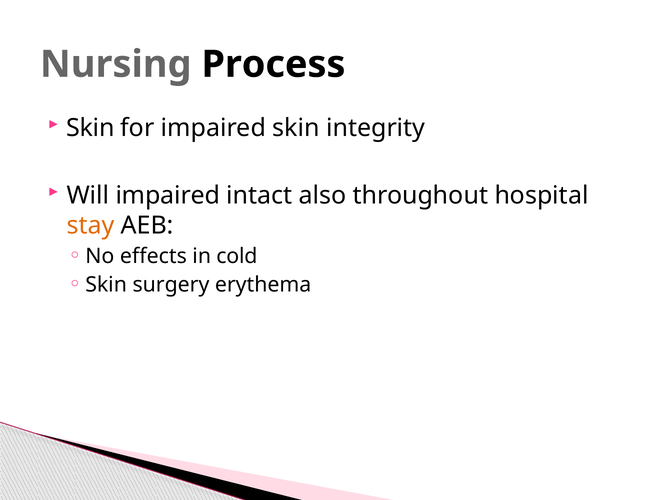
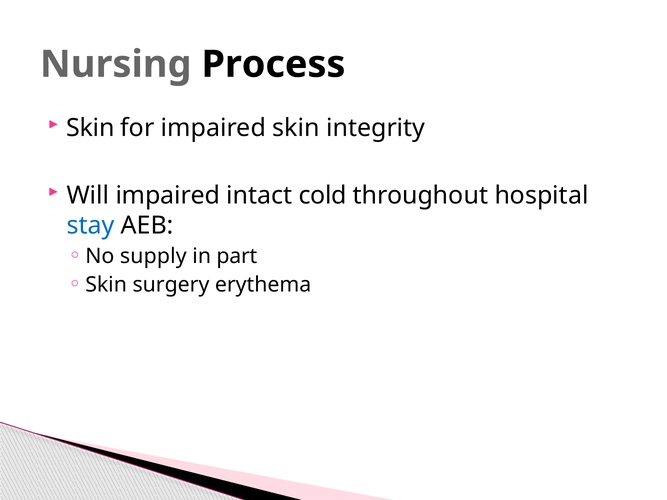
also: also -> cold
stay colour: orange -> blue
effects: effects -> supply
cold: cold -> part
